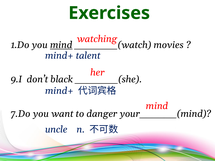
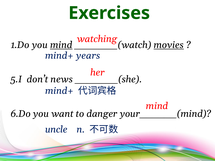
movies underline: none -> present
talent: talent -> years
9.I: 9.I -> 5.I
black: black -> news
7.Do: 7.Do -> 6.Do
